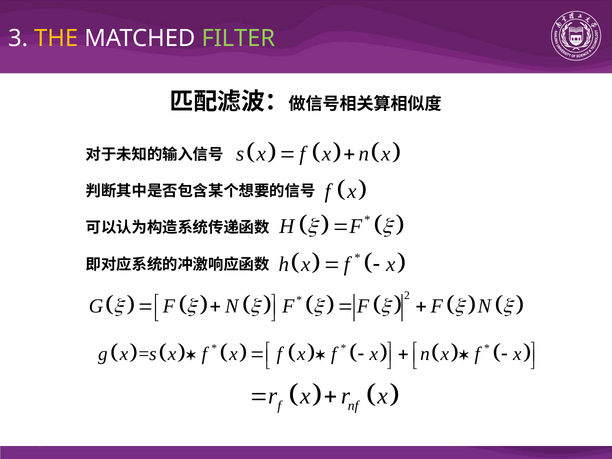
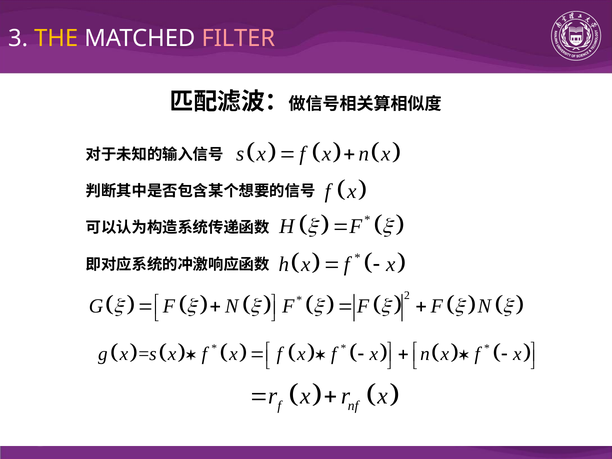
FILTER colour: light green -> pink
